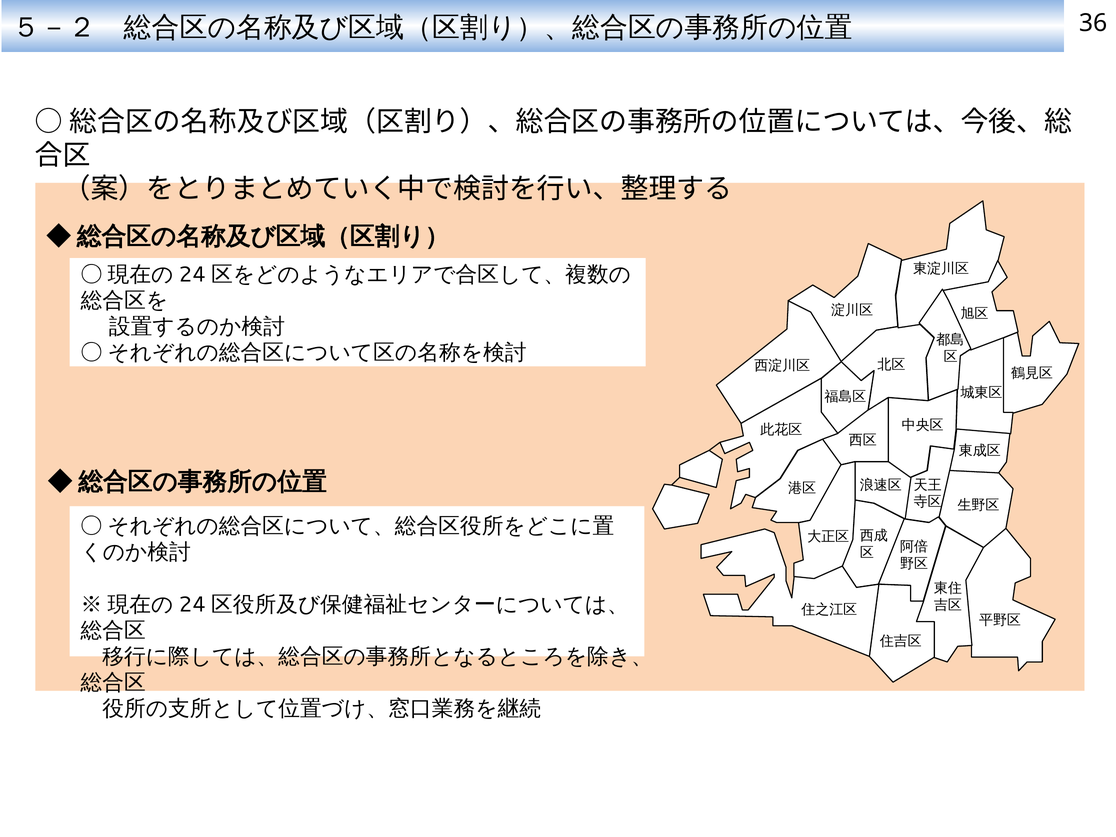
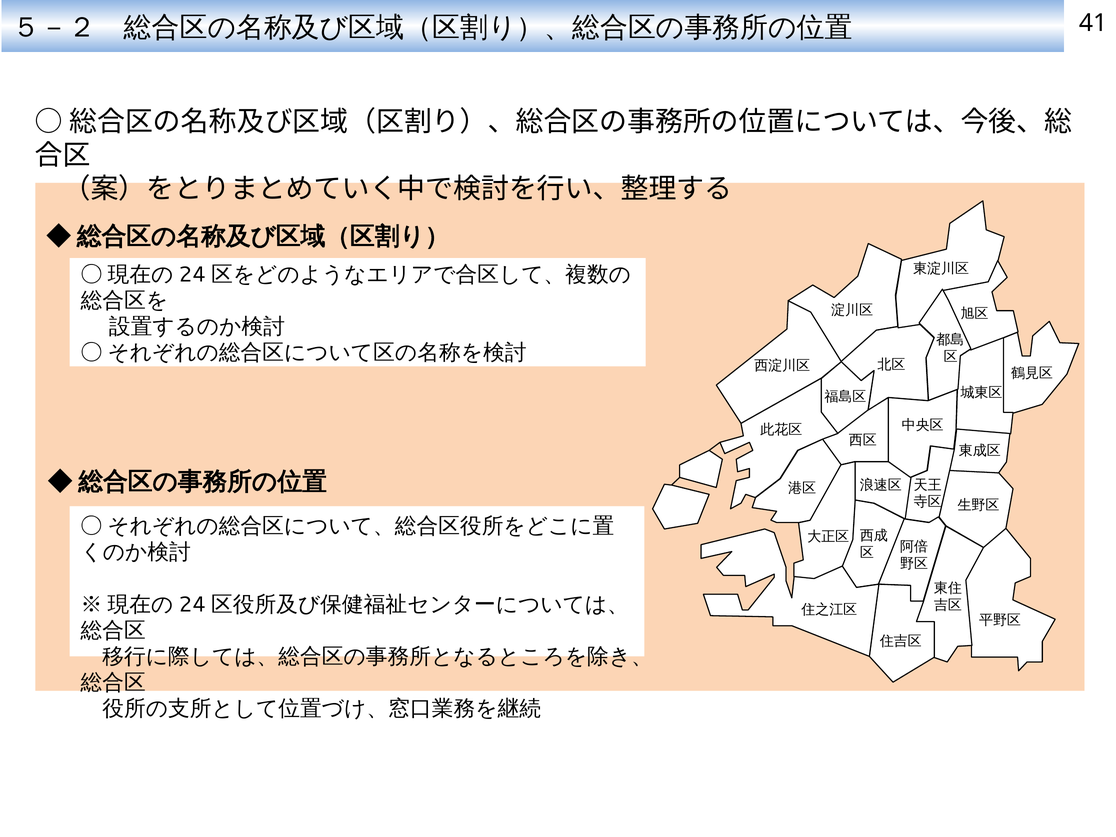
36: 36 -> 41
